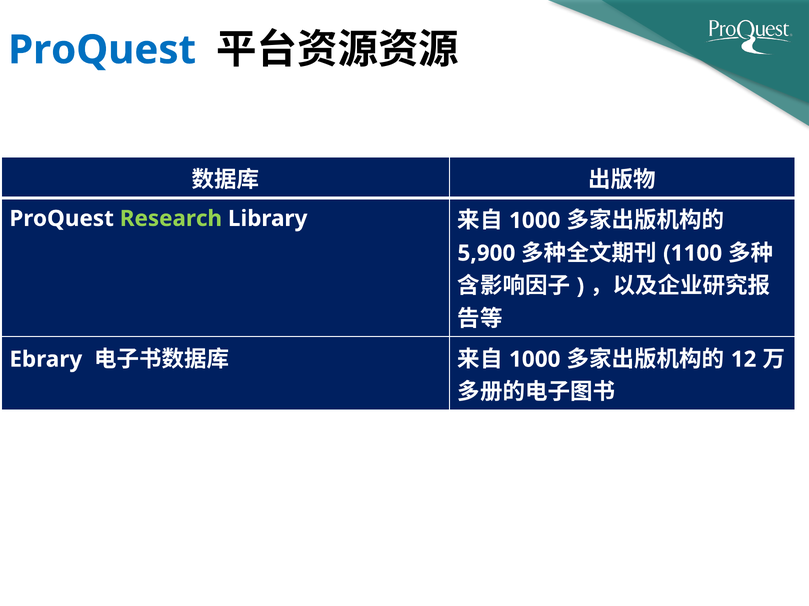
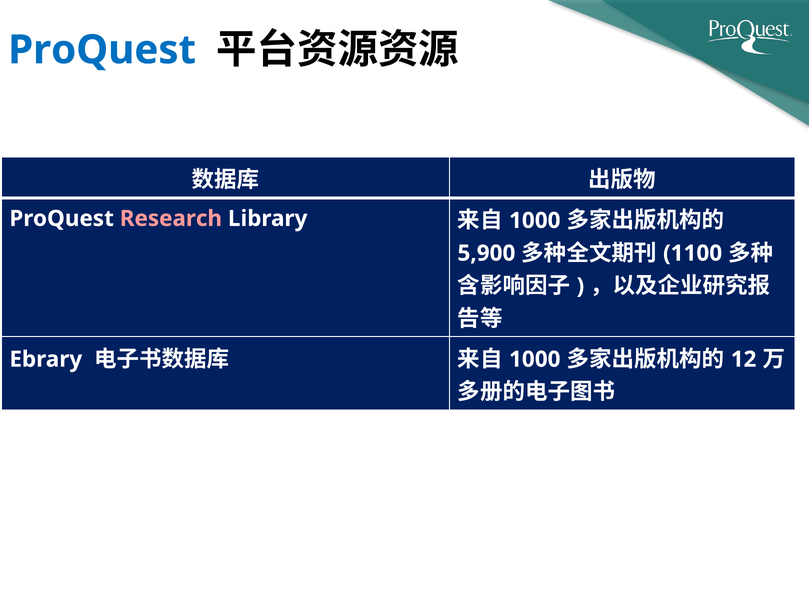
Research colour: light green -> pink
